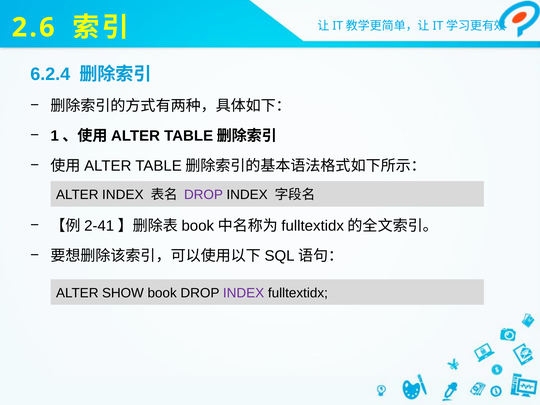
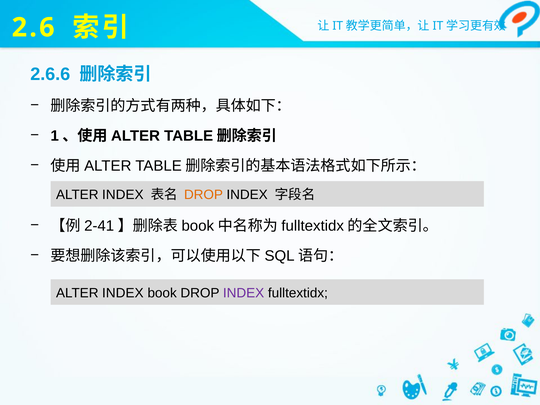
6.2.4: 6.2.4 -> 2.6.6
DROP at (203, 195) colour: purple -> orange
SHOW at (123, 293): SHOW -> INDEX
